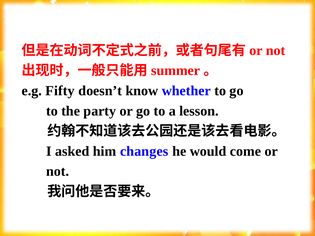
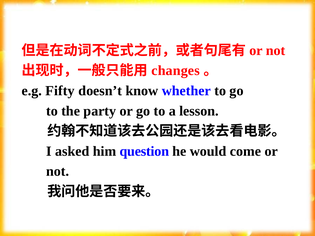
summer: summer -> changes
changes: changes -> question
